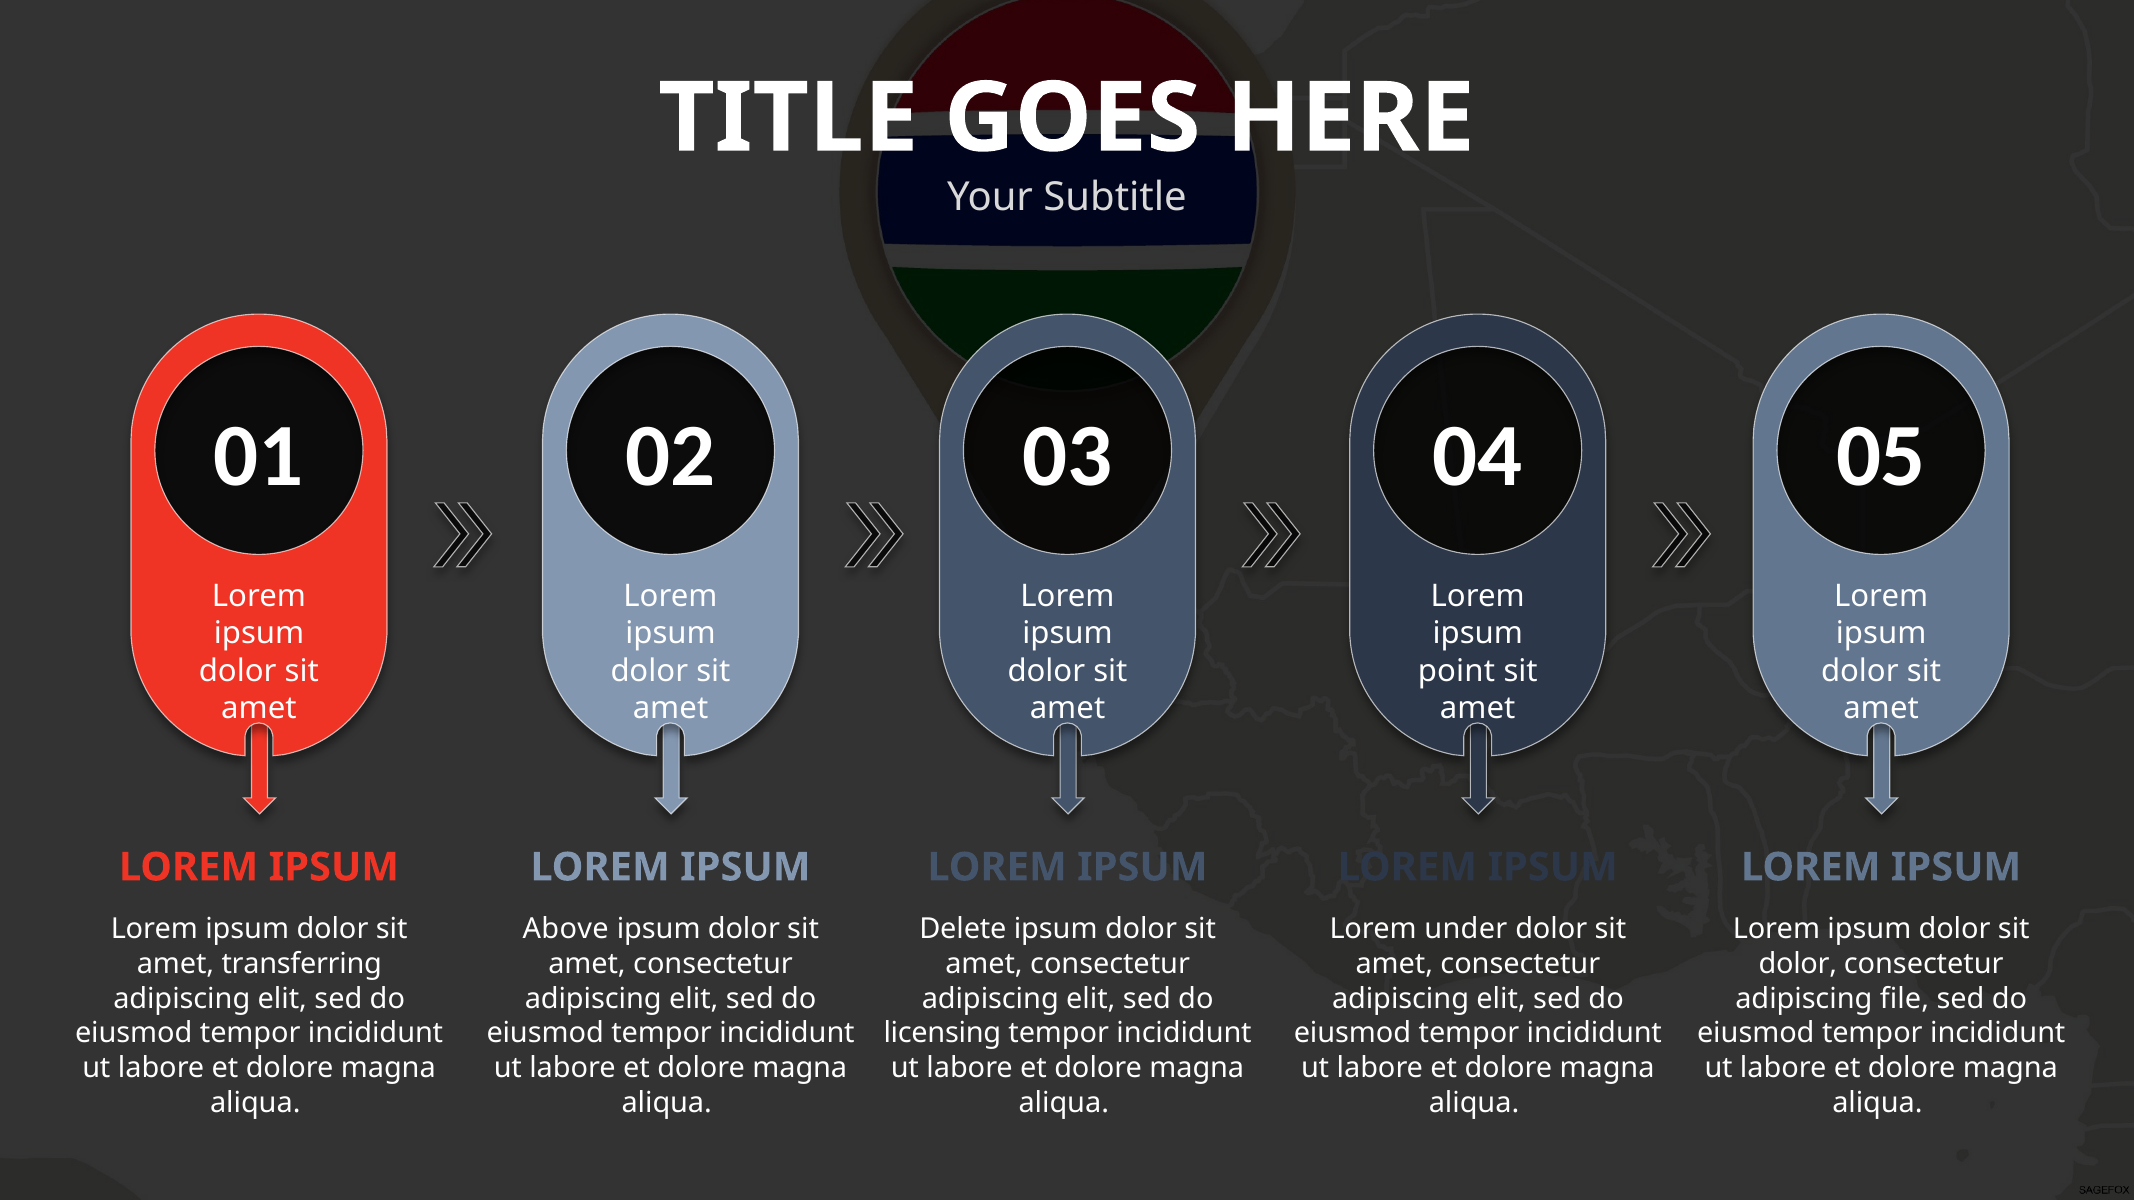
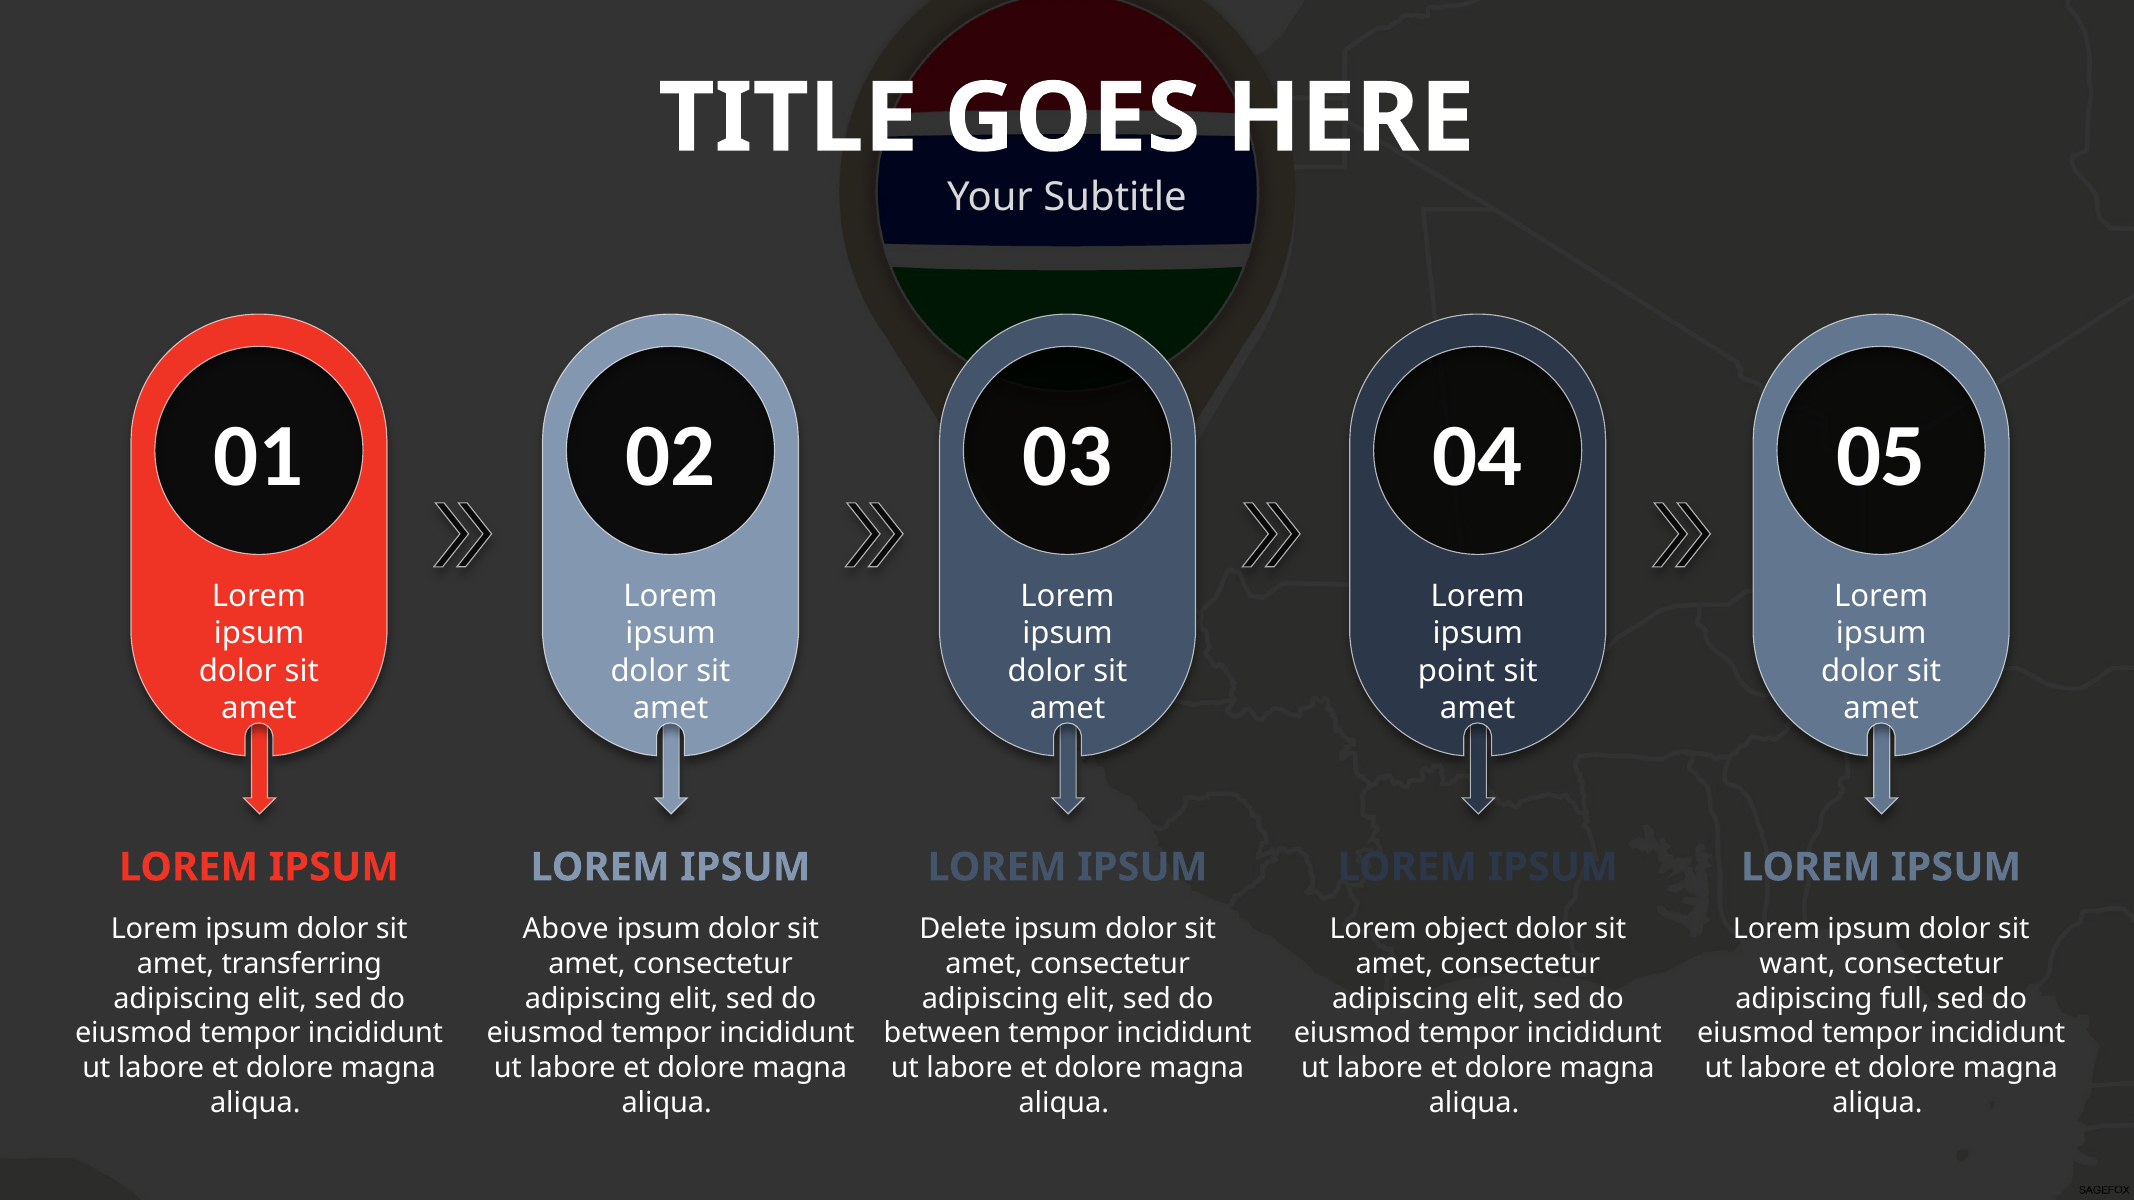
under: under -> object
dolor at (1798, 964): dolor -> want
file: file -> full
licensing: licensing -> between
